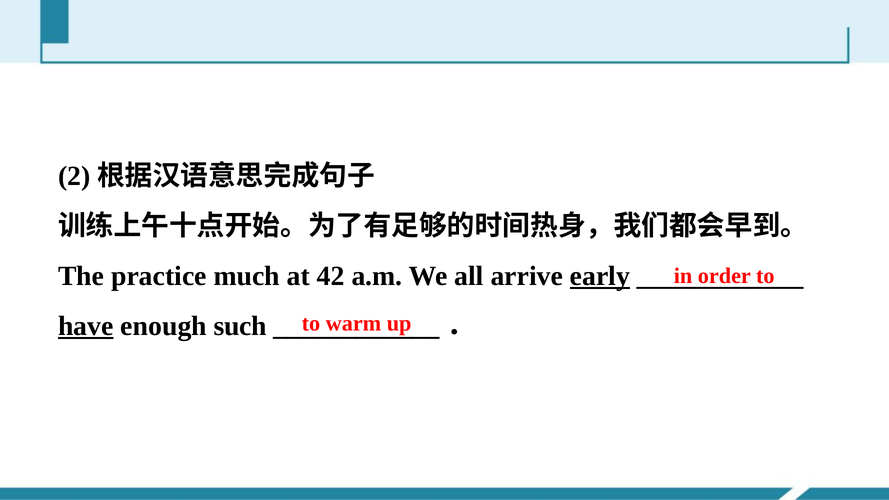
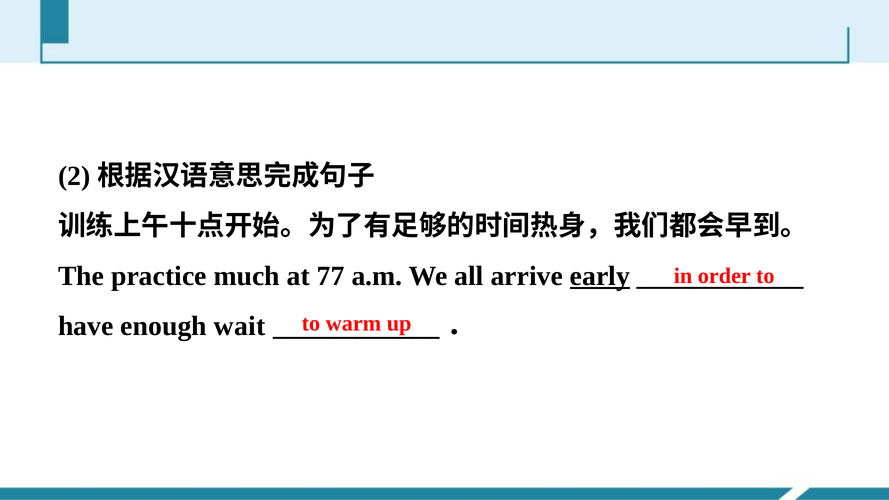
42: 42 -> 77
have underline: present -> none
such: such -> wait
